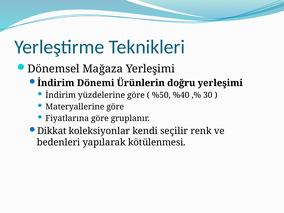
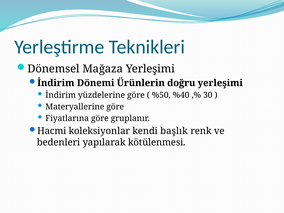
Dikkat: Dikkat -> Hacmi
seçilir: seçilir -> başlık
